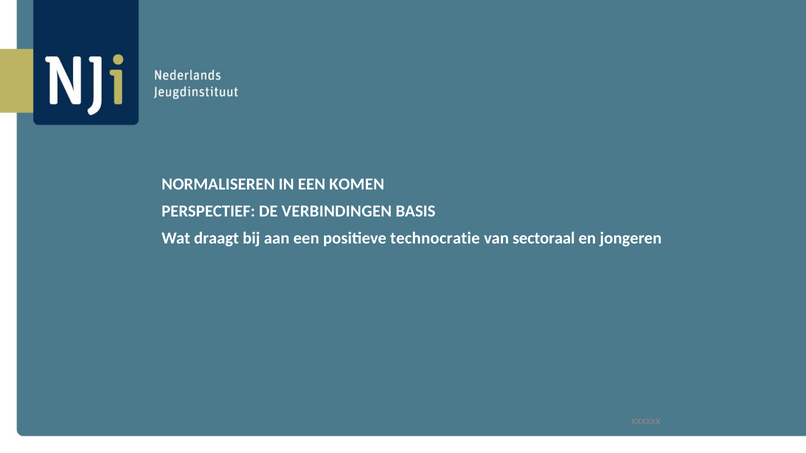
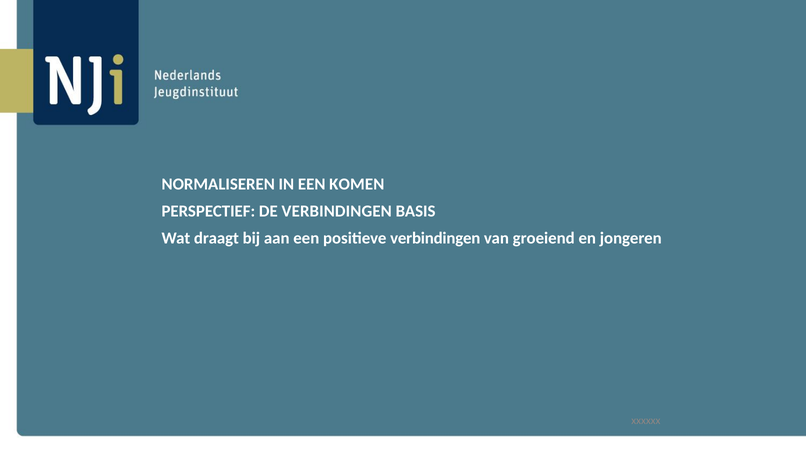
positieve technocratie: technocratie -> verbindingen
sectoraal: sectoraal -> groeiend
